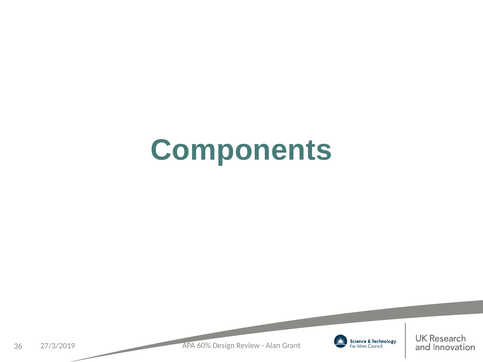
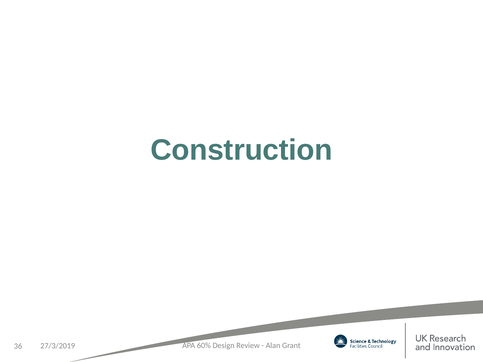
Components: Components -> Construction
